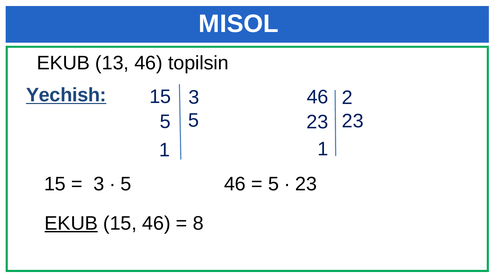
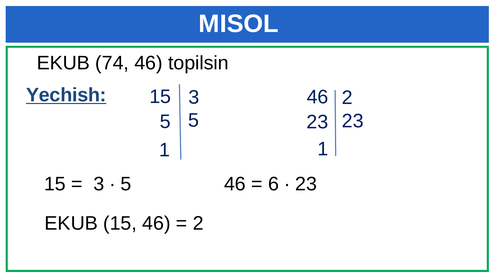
13: 13 -> 74
5 at (273, 184): 5 -> 6
EKUB at (71, 224) underline: present -> none
8 at (198, 224): 8 -> 2
